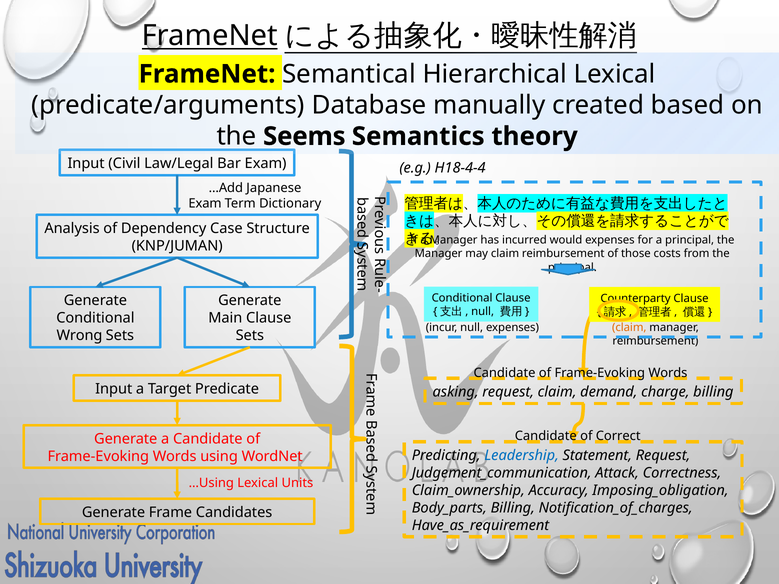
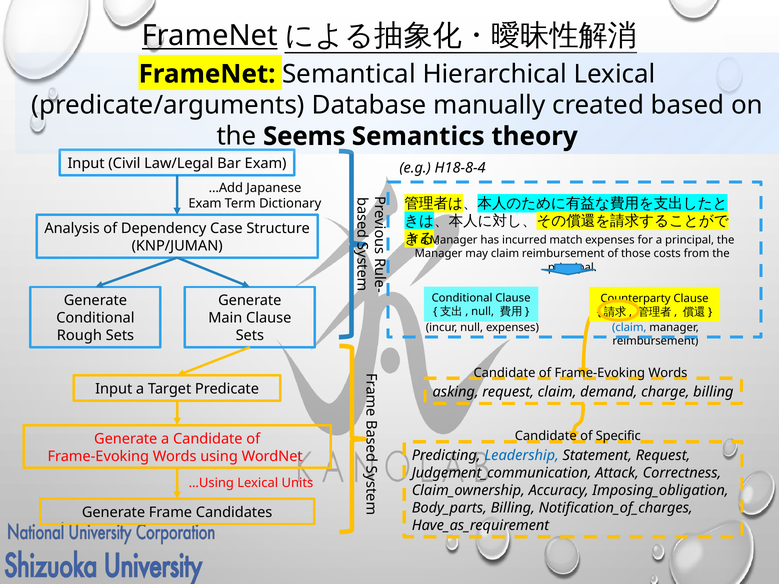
H18-4-4: H18-4-4 -> H18-8-4
would: would -> match
claim at (629, 327) colour: orange -> blue
Wrong: Wrong -> Rough
Correct: Correct -> Specific
